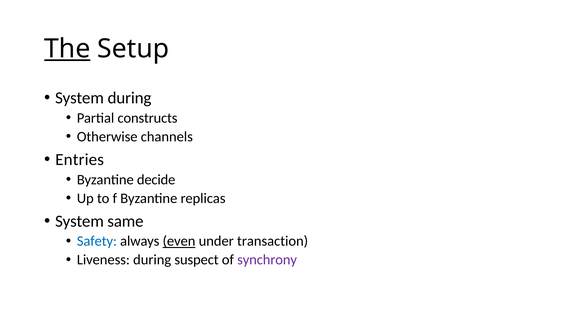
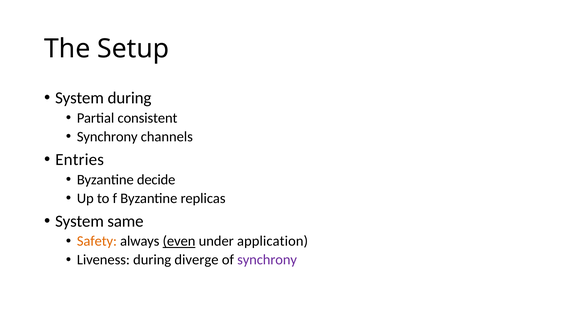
The underline: present -> none
constructs: constructs -> consistent
Otherwise at (107, 137): Otherwise -> Synchrony
Safety colour: blue -> orange
transaction: transaction -> application
suspect: suspect -> diverge
